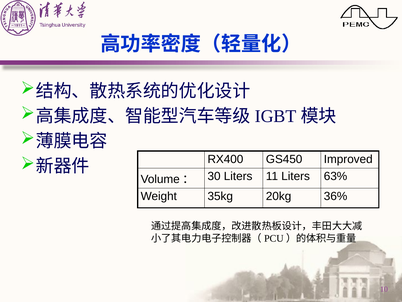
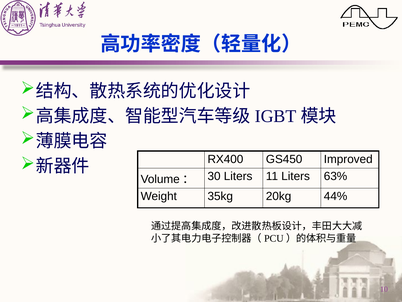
36%: 36% -> 44%
